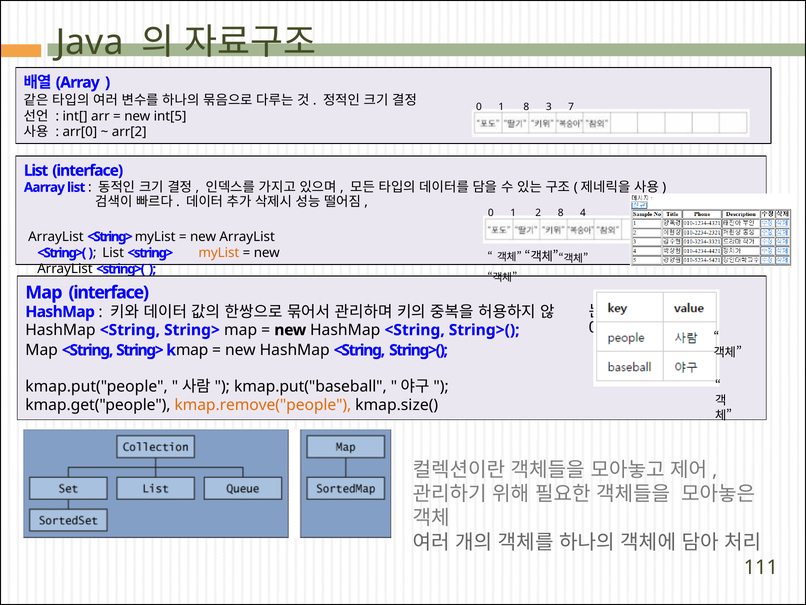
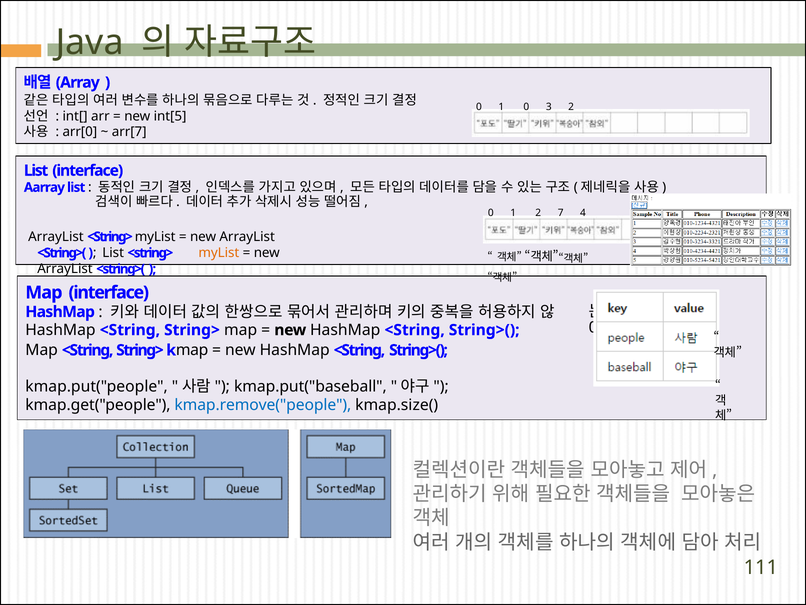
1 8: 8 -> 0
3 7: 7 -> 2
arr[2: arr[2 -> arr[7
2 8: 8 -> 7
kmap.remove("people colour: orange -> blue
